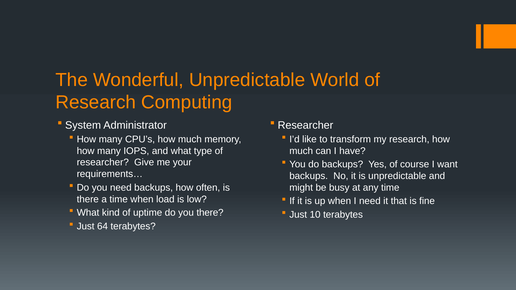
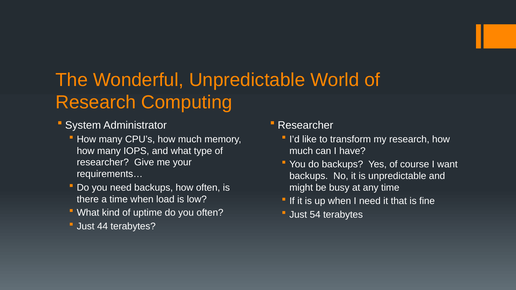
you there: there -> often
10: 10 -> 54
64: 64 -> 44
